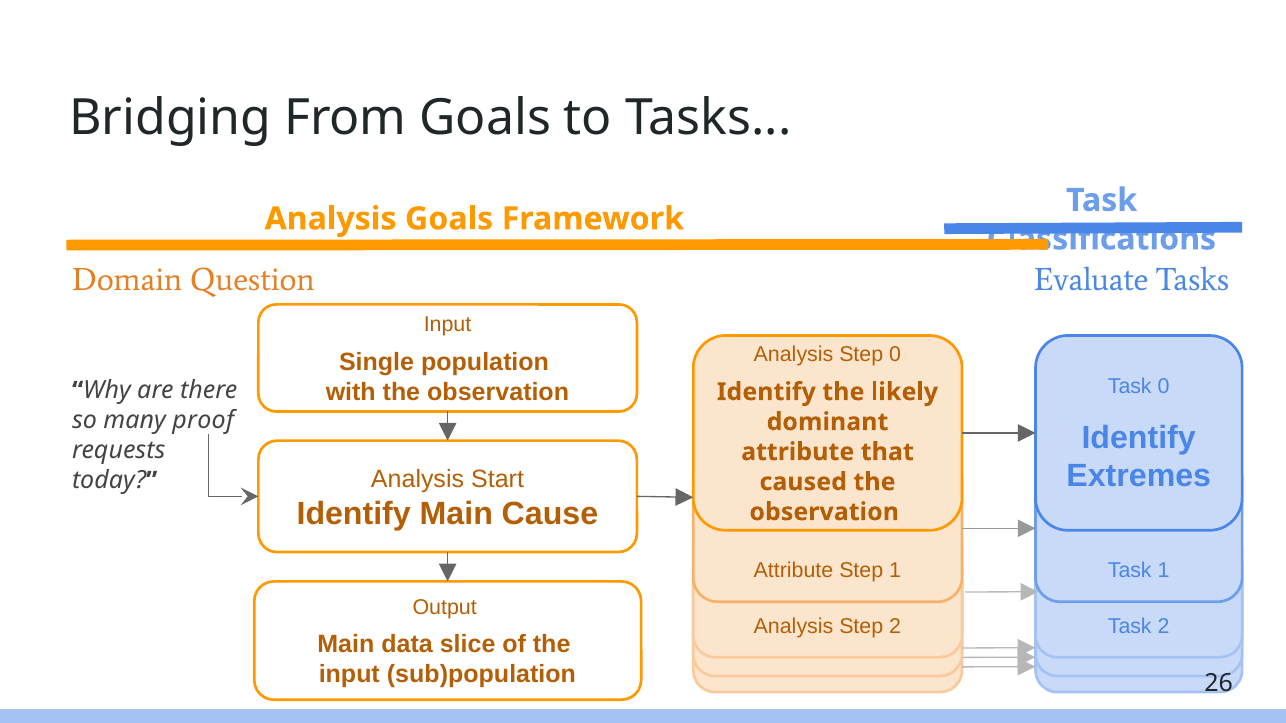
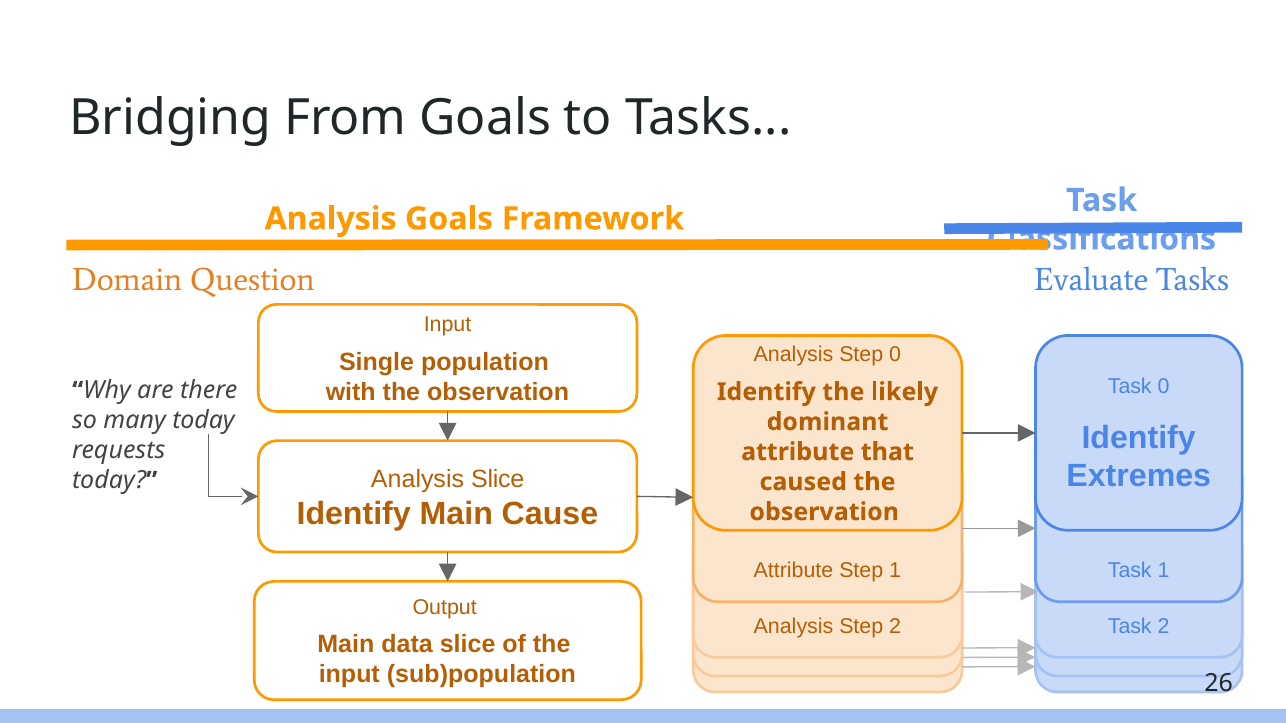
many proof: proof -> today
Analysis Start: Start -> Slice
